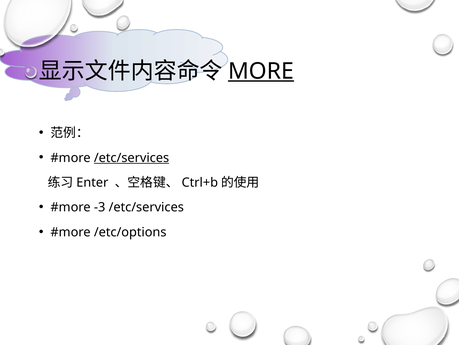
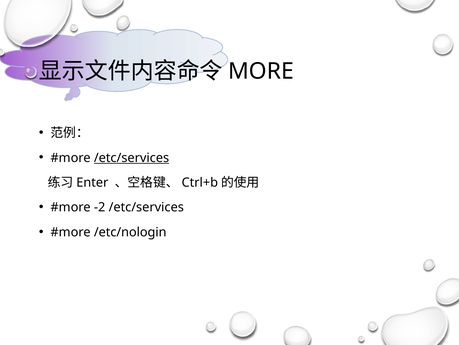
MORE underline: present -> none
-3: -3 -> -2
/etc/options: /etc/options -> /etc/nologin
